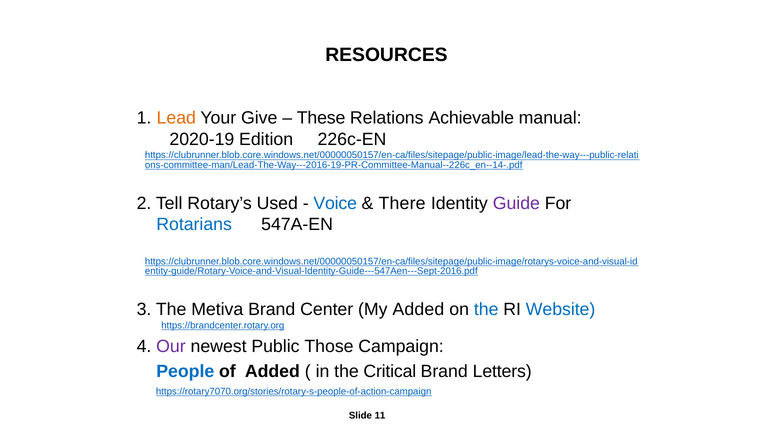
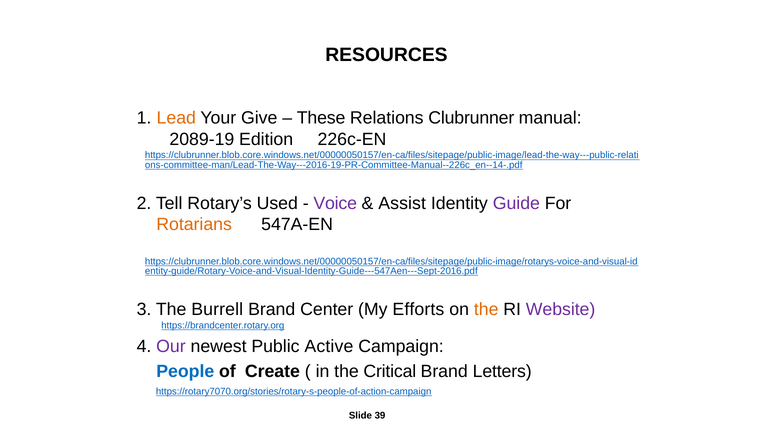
Achievable: Achievable -> Clubrunner
2020-19: 2020-19 -> 2089-19
Voice colour: blue -> purple
There: There -> Assist
Rotarians colour: blue -> orange
Metiva: Metiva -> Burrell
My Added: Added -> Efforts
the at (486, 309) colour: blue -> orange
Website colour: blue -> purple
Those: Those -> Active
of Added: Added -> Create
11: 11 -> 39
